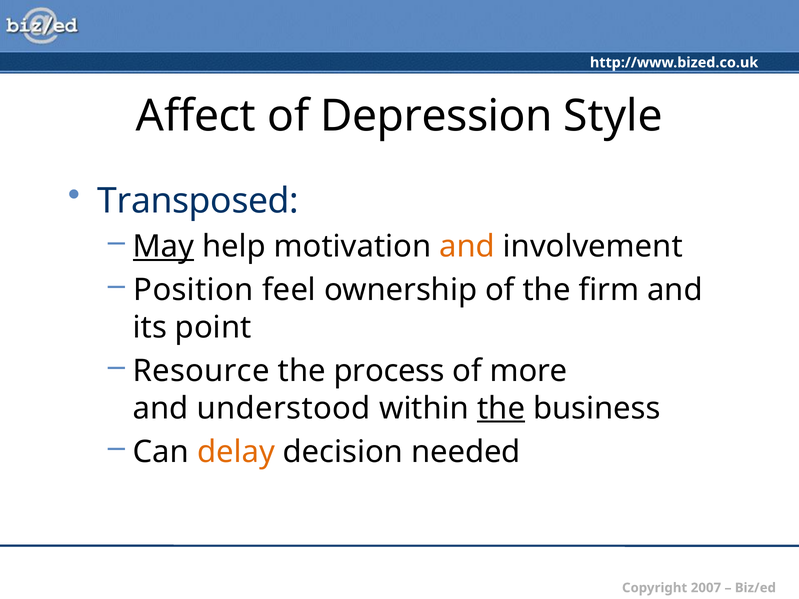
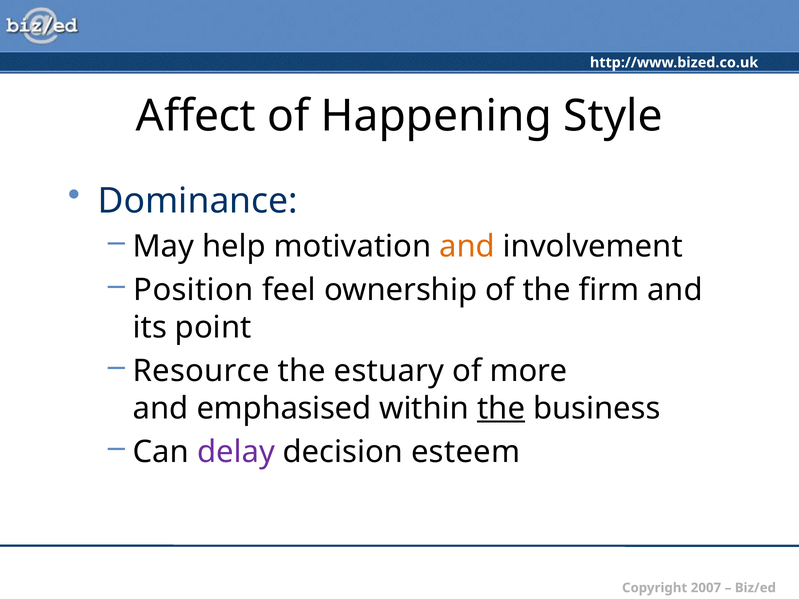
Depression: Depression -> Happening
Transposed: Transposed -> Dominance
May underline: present -> none
process: process -> estuary
understood: understood -> emphasised
delay colour: orange -> purple
needed: needed -> esteem
